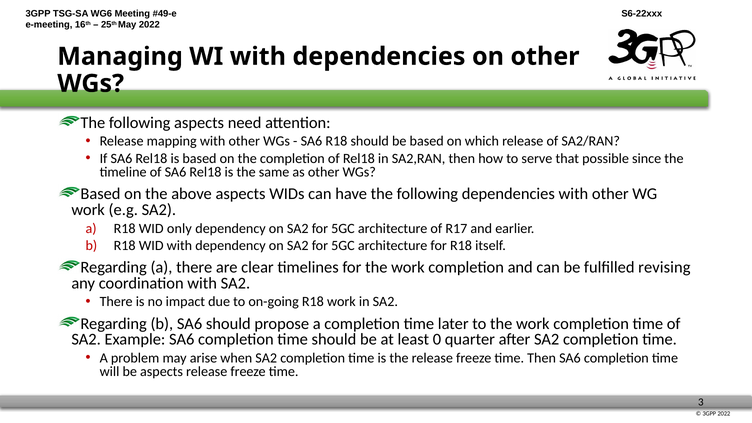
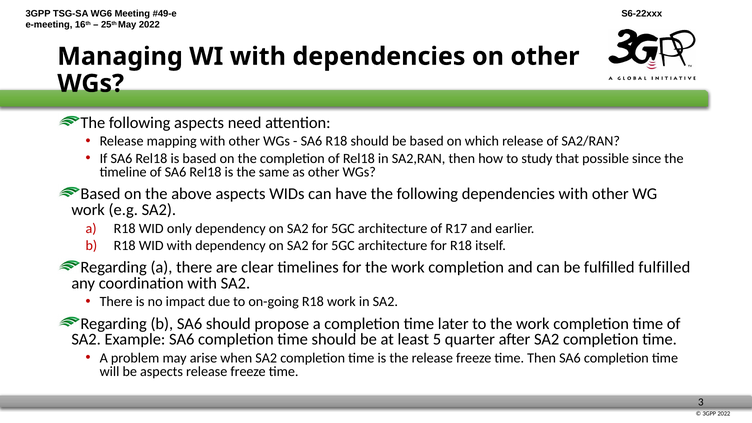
serve: serve -> study
fulfilled revising: revising -> fulfilled
0: 0 -> 5
